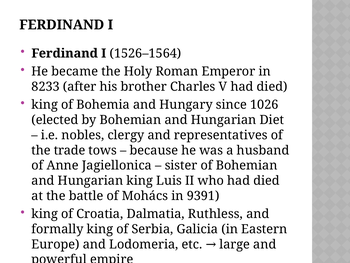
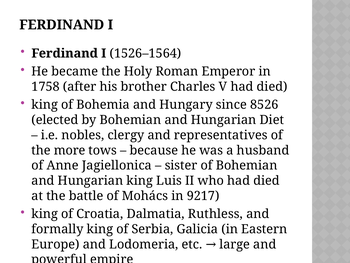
8233: 8233 -> 1758
1026: 1026 -> 8526
trade: trade -> more
9391: 9391 -> 9217
